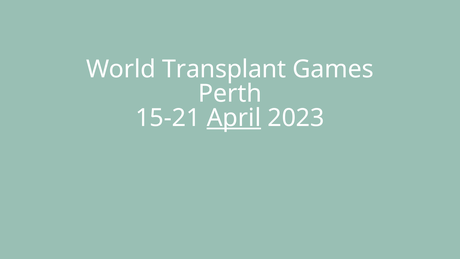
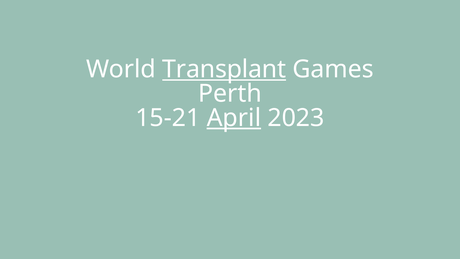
Transplant underline: none -> present
